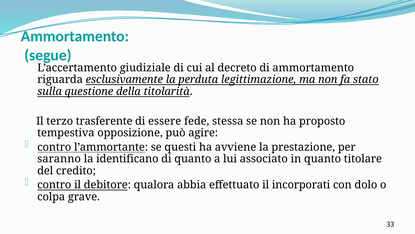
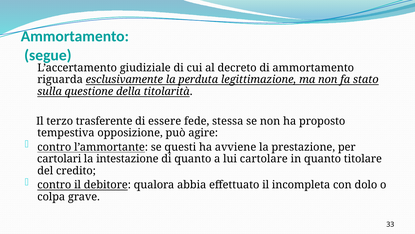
saranno: saranno -> cartolari
identificano: identificano -> intestazione
associato: associato -> cartolare
incorporati: incorporati -> incompleta
